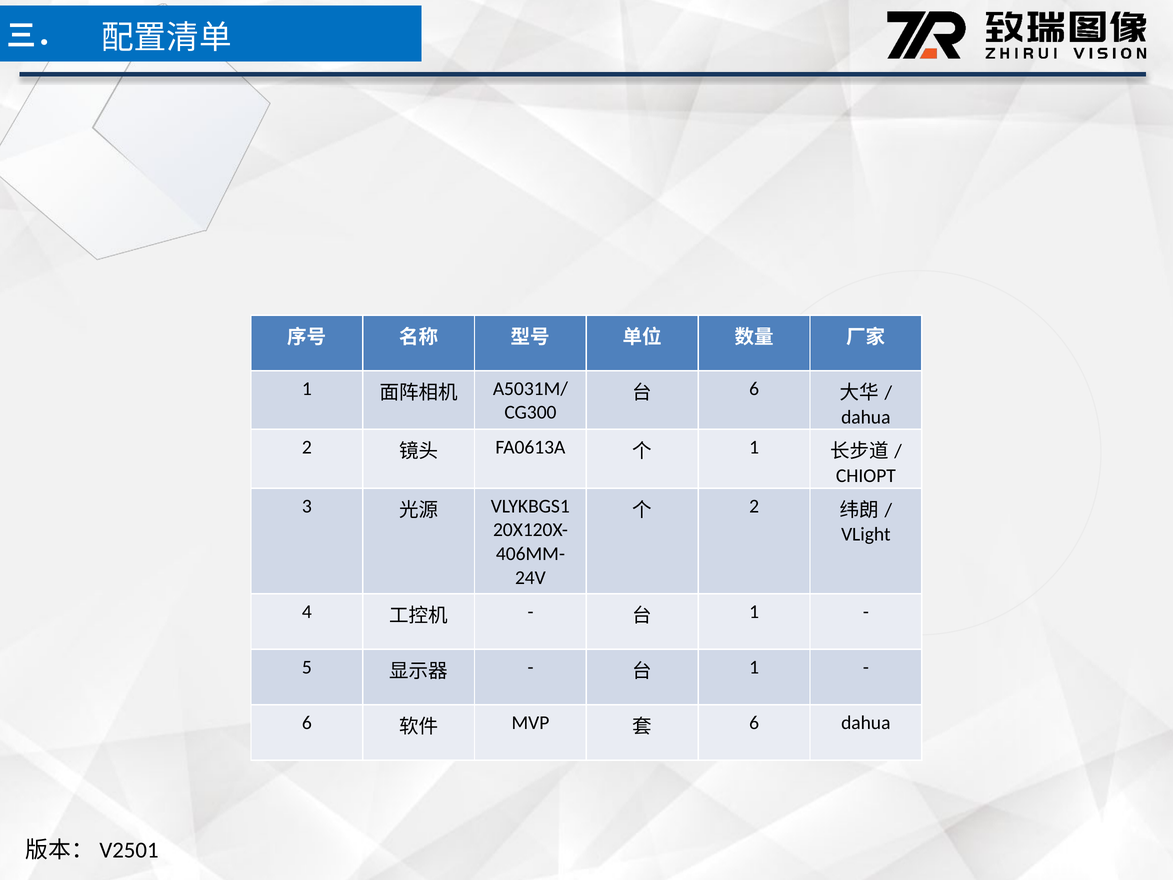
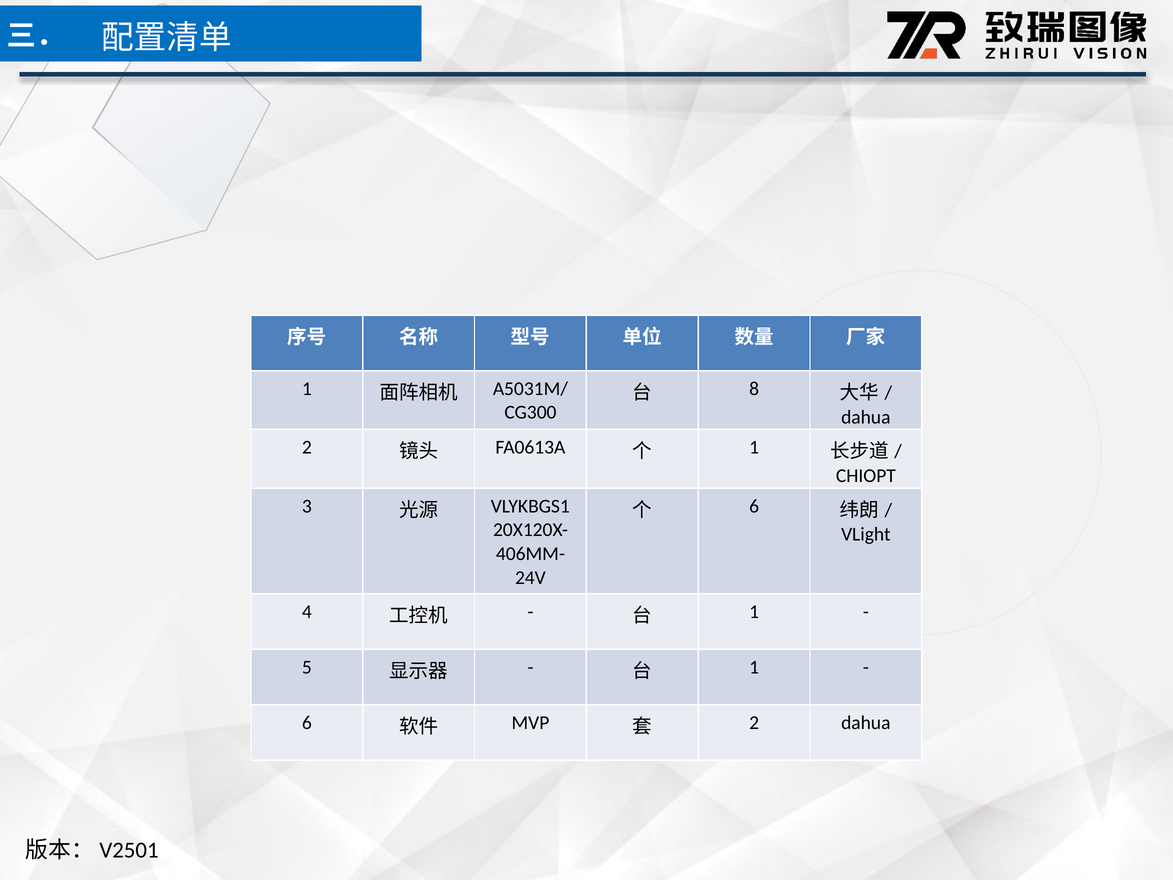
6 at (754, 389): 6 -> 8
2 at (754, 506): 2 -> 6
6 at (754, 722): 6 -> 2
